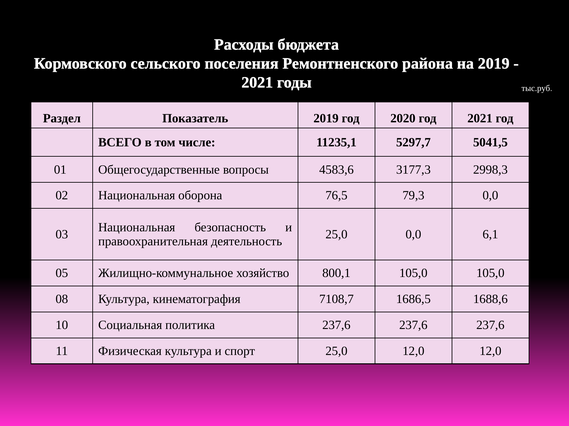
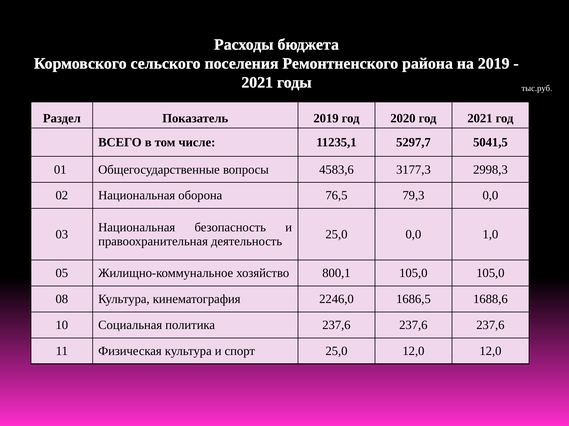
6,1: 6,1 -> 1,0
7108,7: 7108,7 -> 2246,0
